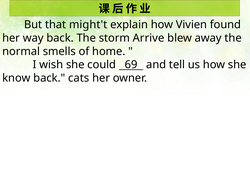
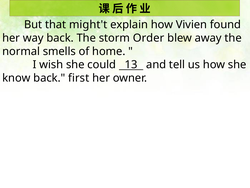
Arrive: Arrive -> Order
69: 69 -> 13
cats: cats -> first
